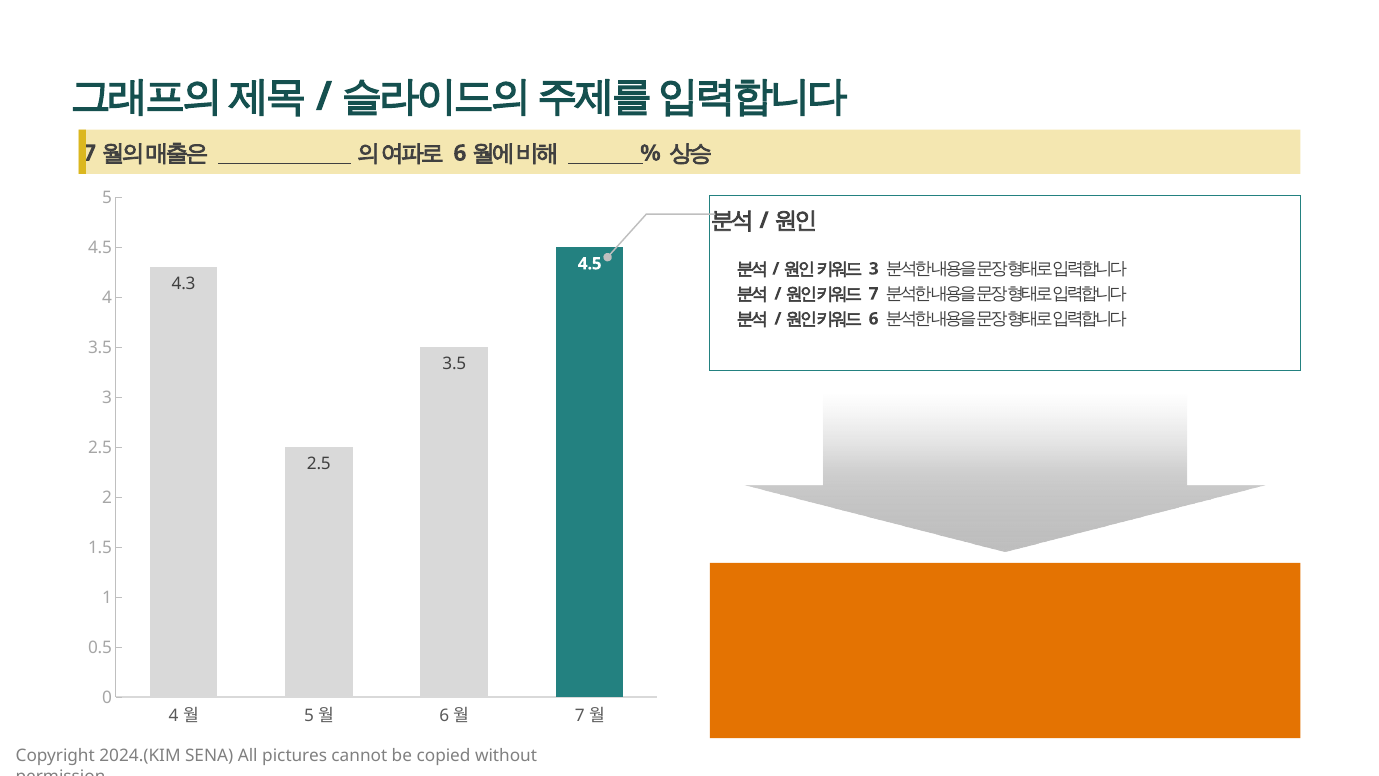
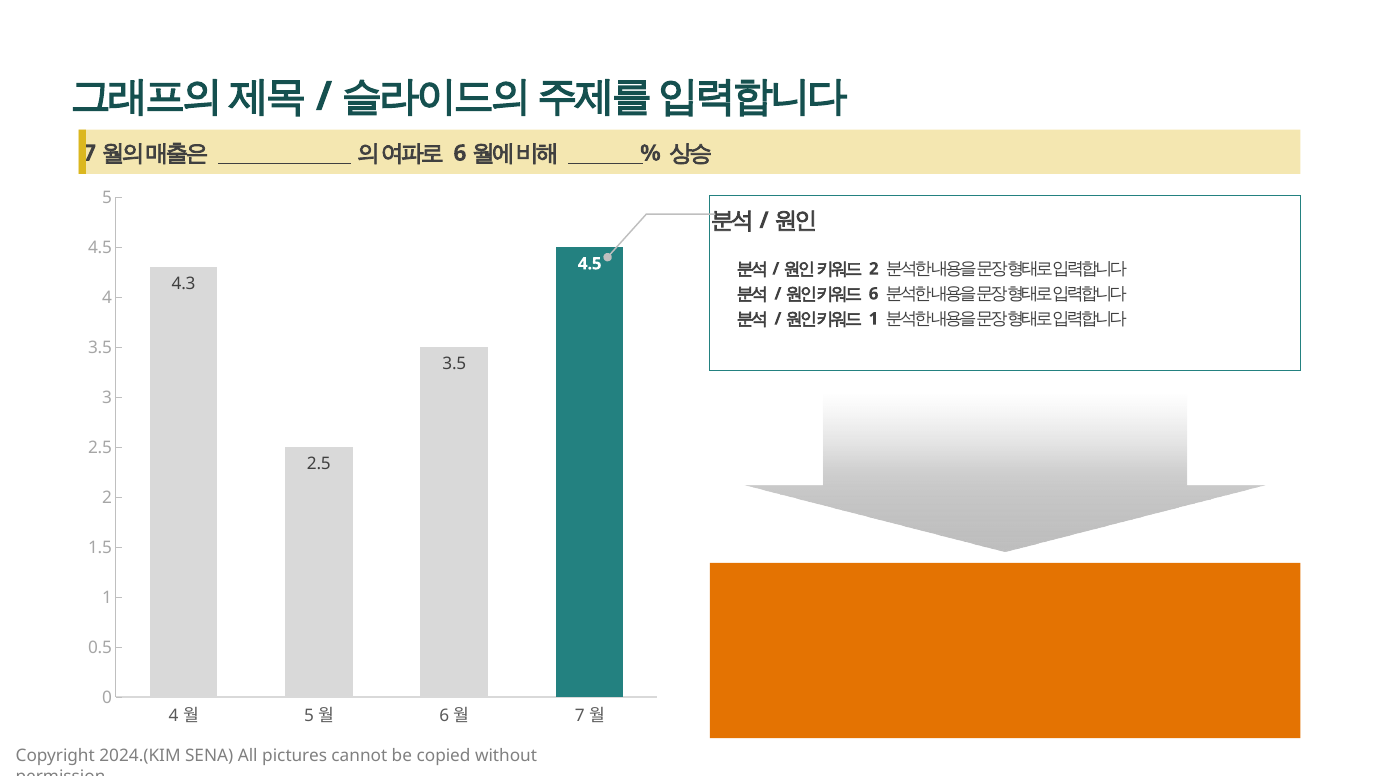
3 at (874, 269): 3 -> 2
7 at (874, 294): 7 -> 6
6 at (874, 319): 6 -> 1
